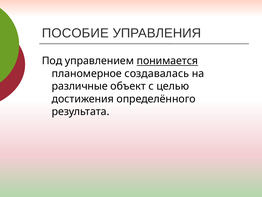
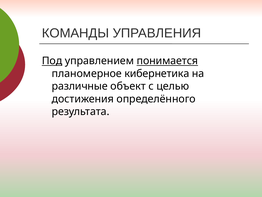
ПОСОБИЕ: ПОСОБИЕ -> КОМАНДЫ
Под underline: none -> present
создавалась: создавалась -> кибернетика
